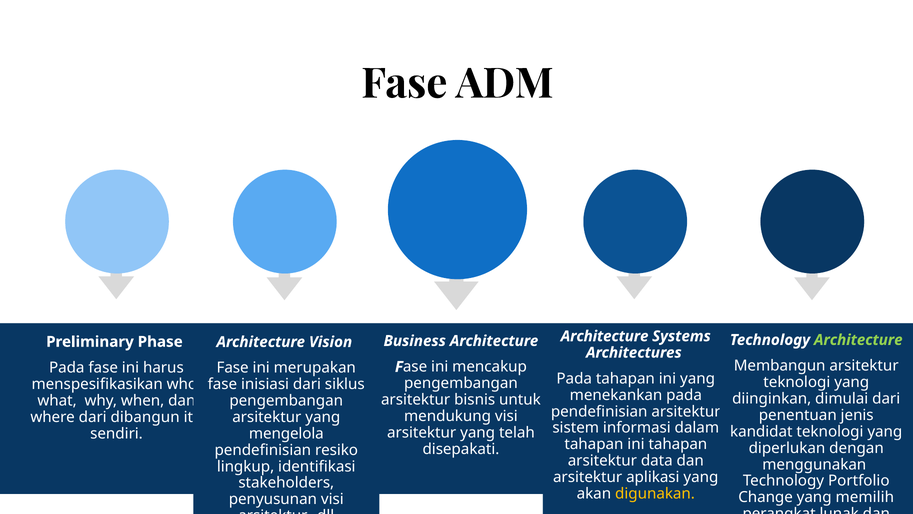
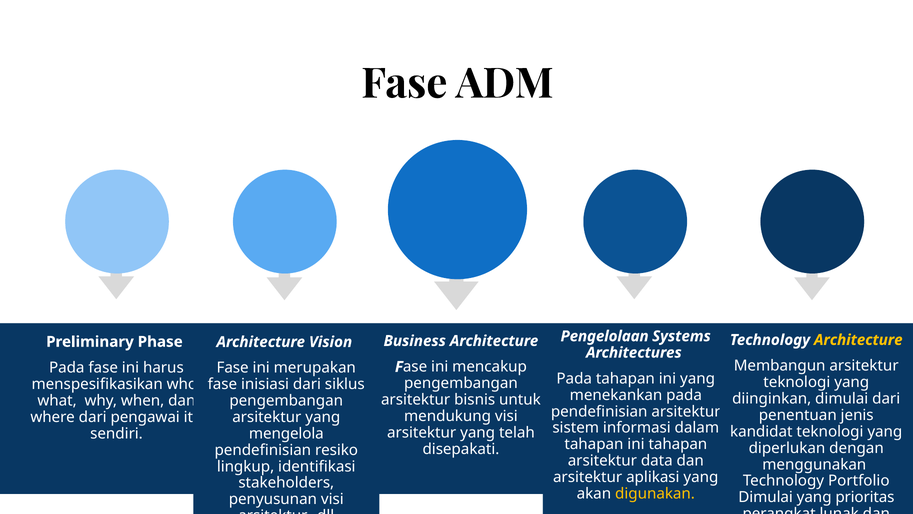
Architecture at (605, 336): Architecture -> Pengelolaan
Architecture at (858, 340) colour: light green -> yellow
dibangun: dibangun -> pengawai
Change at (766, 497): Change -> Dimulai
memilih: memilih -> prioritas
